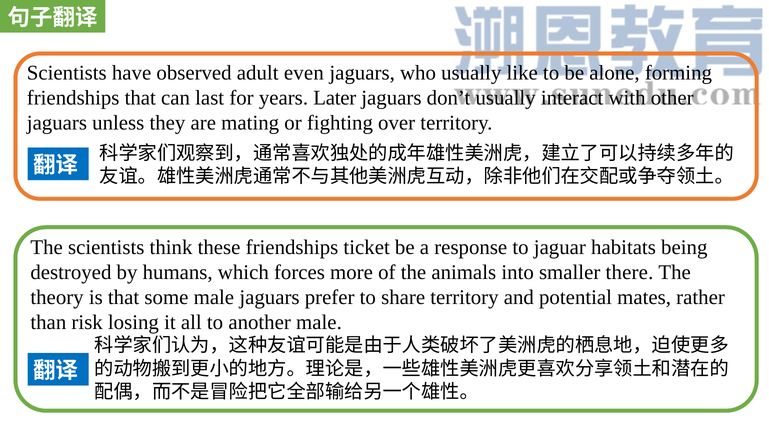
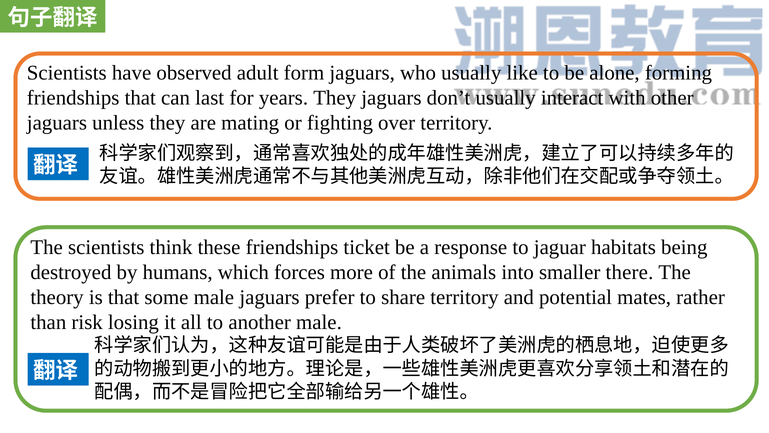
even: even -> form
years Later: Later -> They
